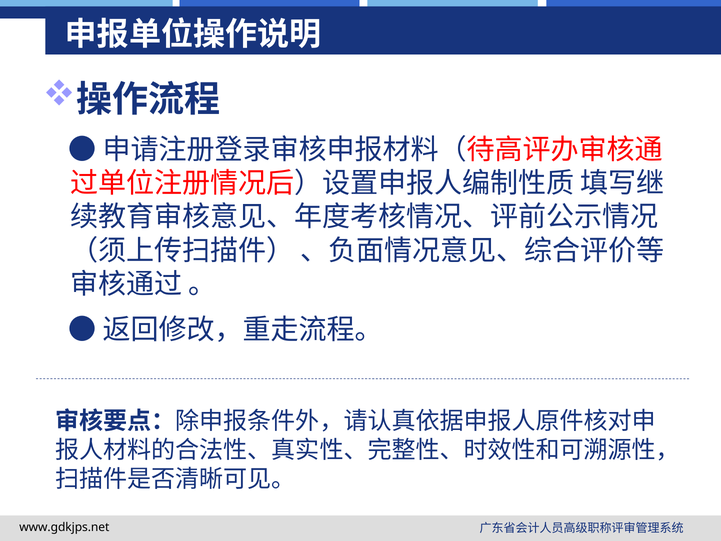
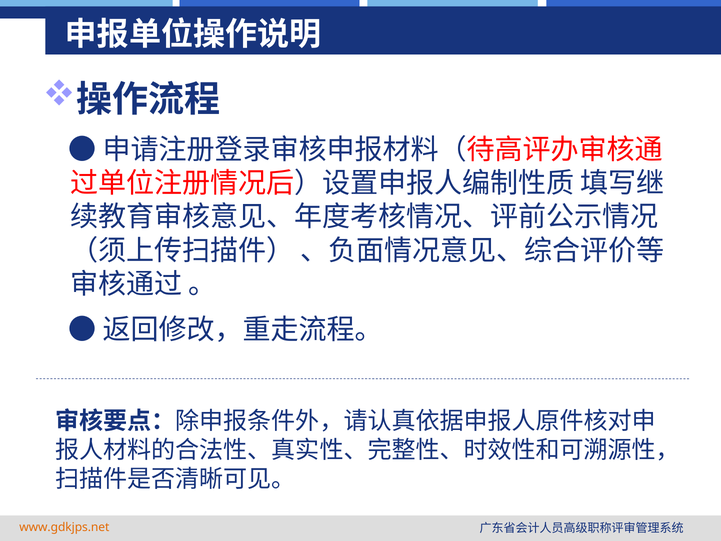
www.gdkjps.net colour: black -> orange
